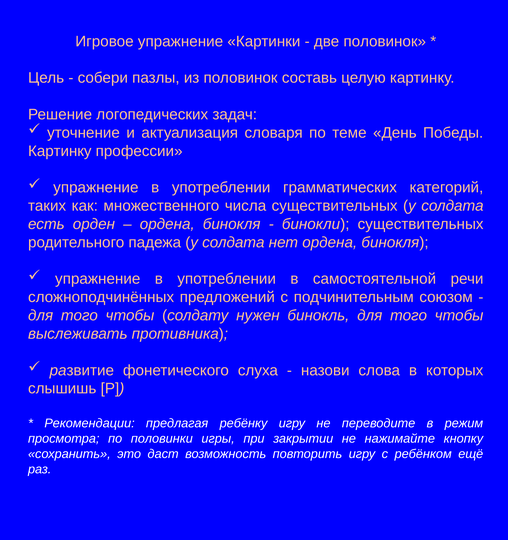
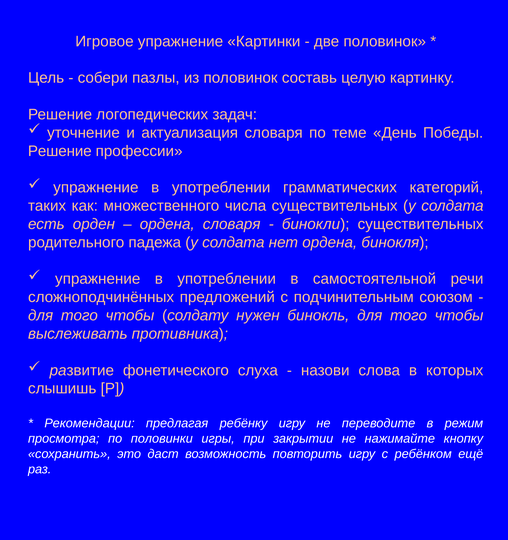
Картинку at (60, 151): Картинку -> Решение
бинокля at (232, 224): бинокля -> словаря
